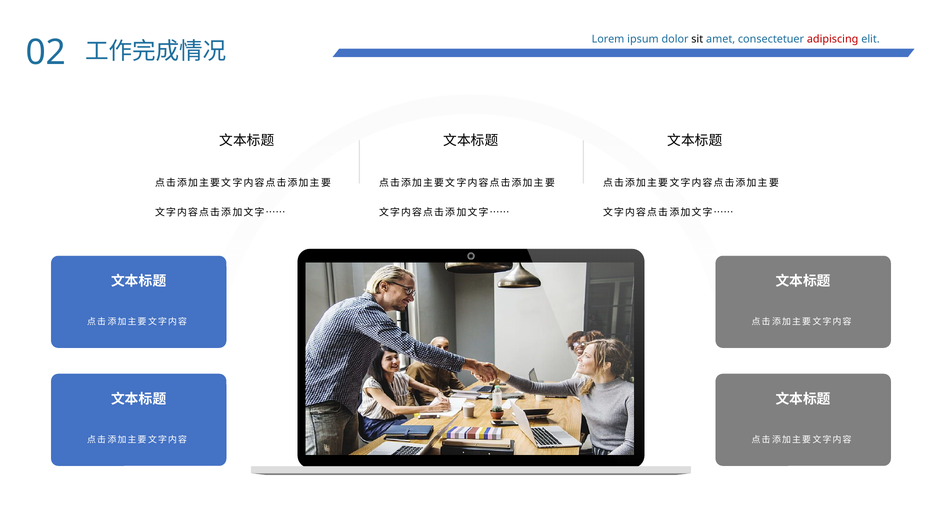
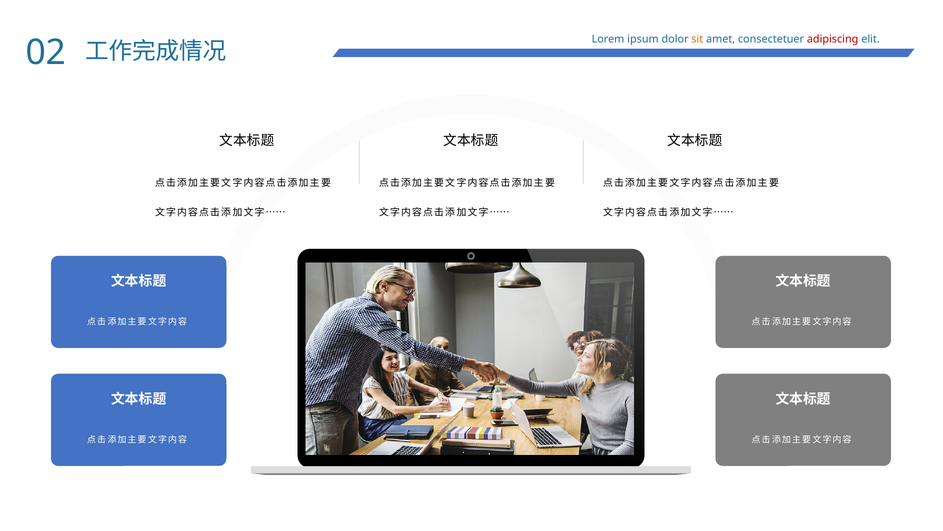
sit colour: black -> orange
